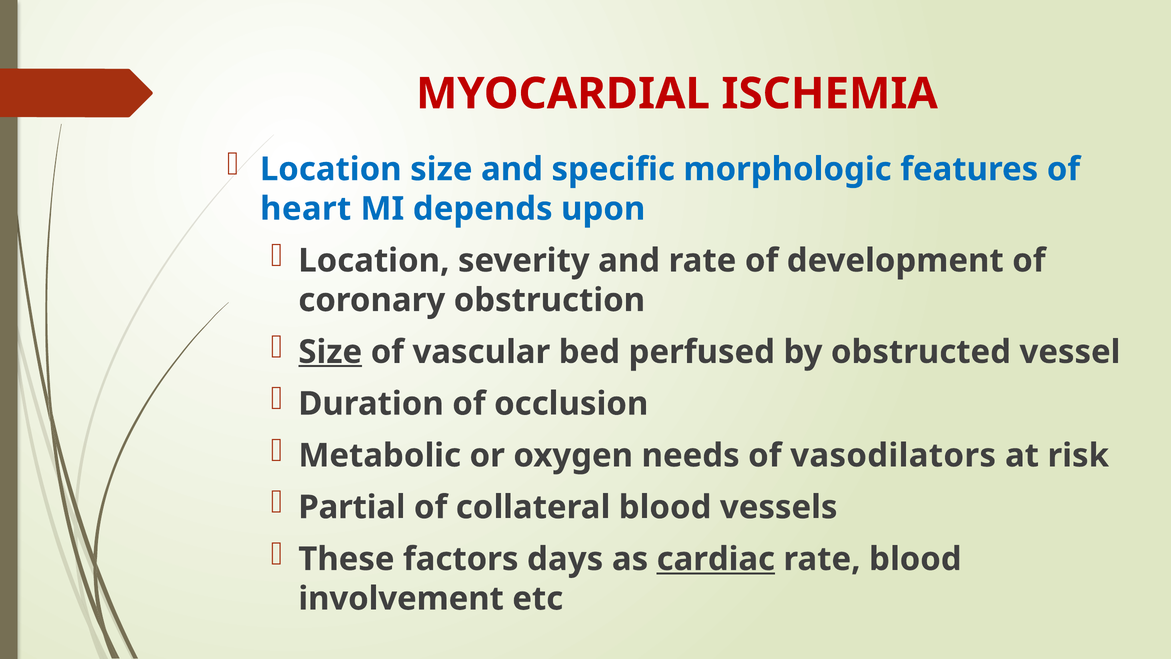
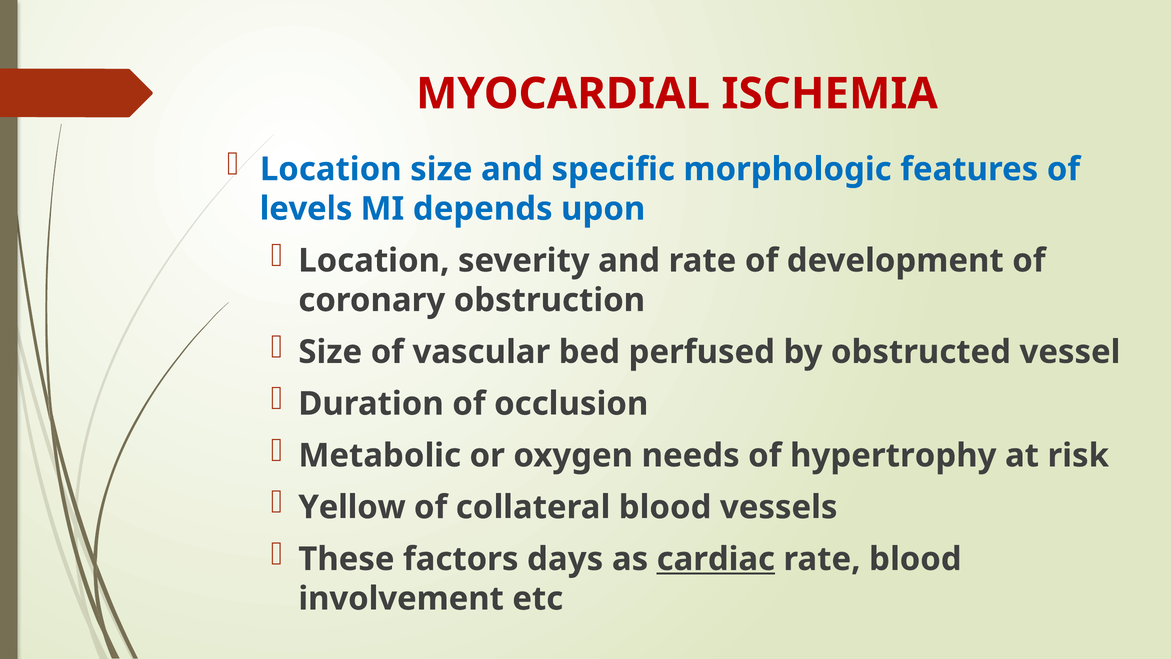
heart: heart -> levels
Size at (330, 352) underline: present -> none
vasodilators: vasodilators -> hypertrophy
Partial: Partial -> Yellow
